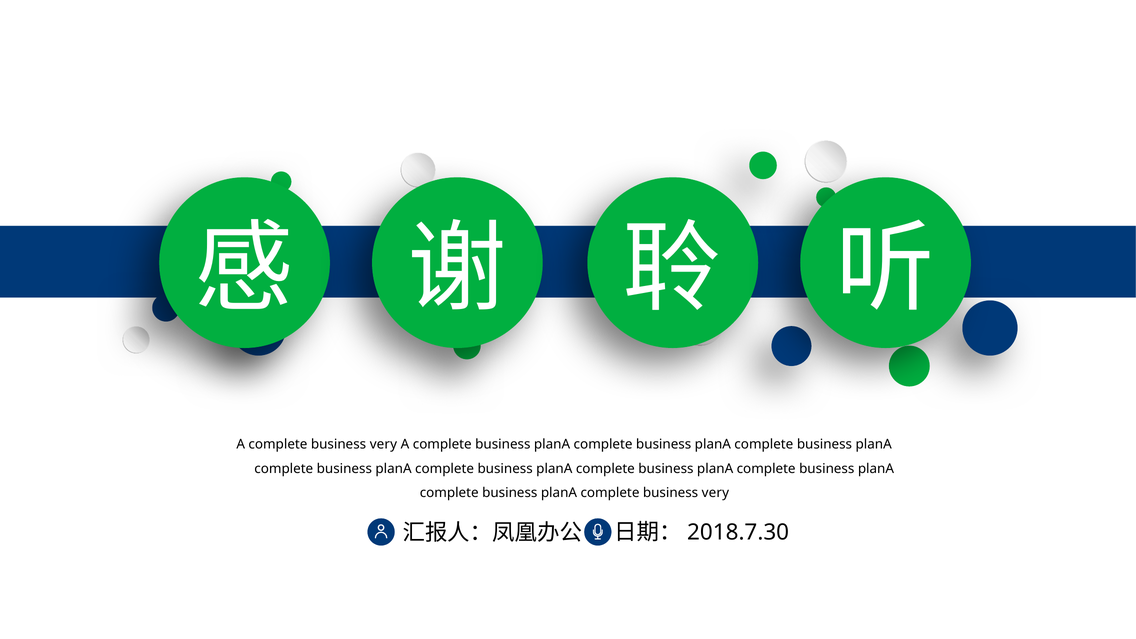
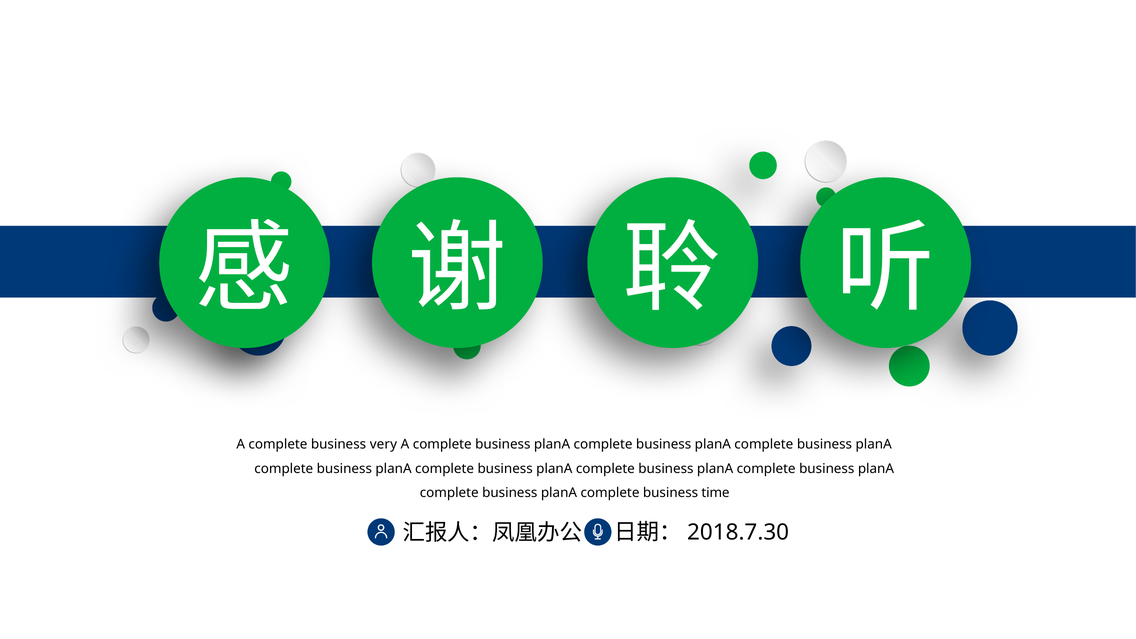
planA complete business very: very -> time
